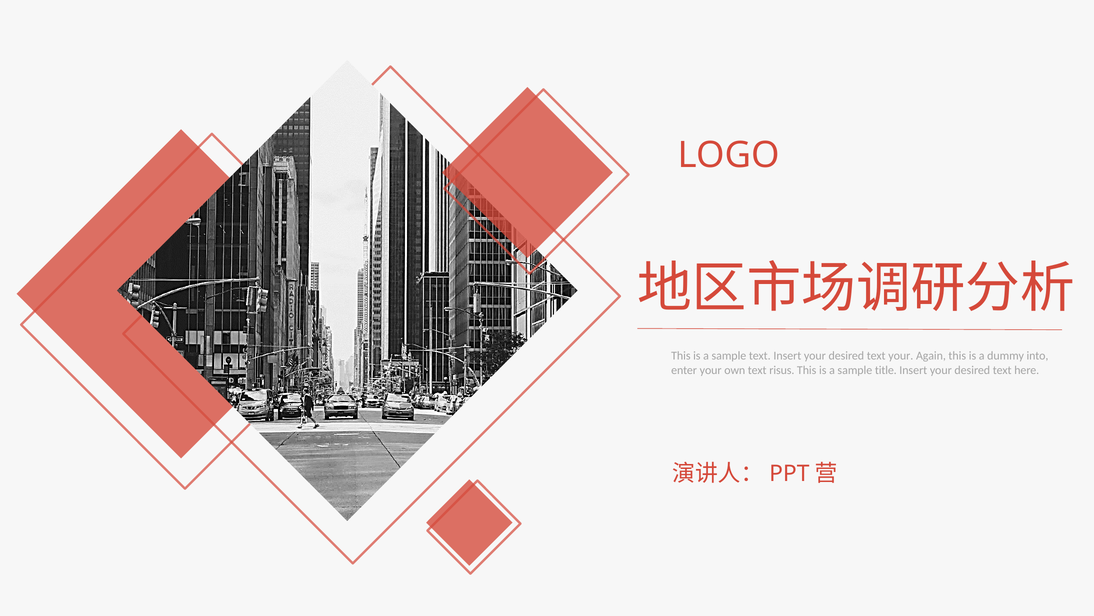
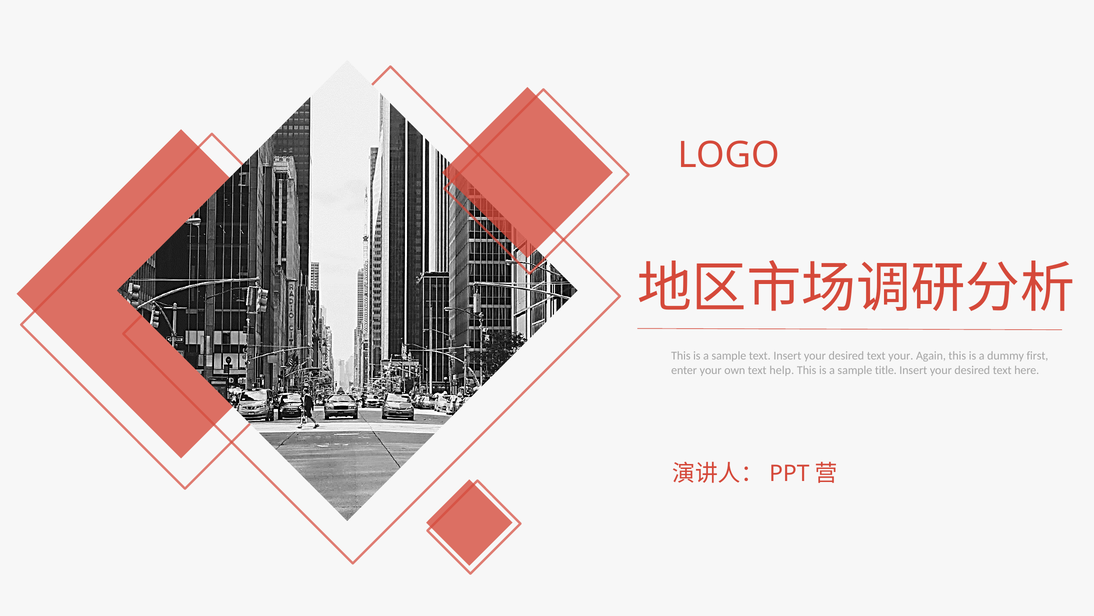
into: into -> first
risus: risus -> help
